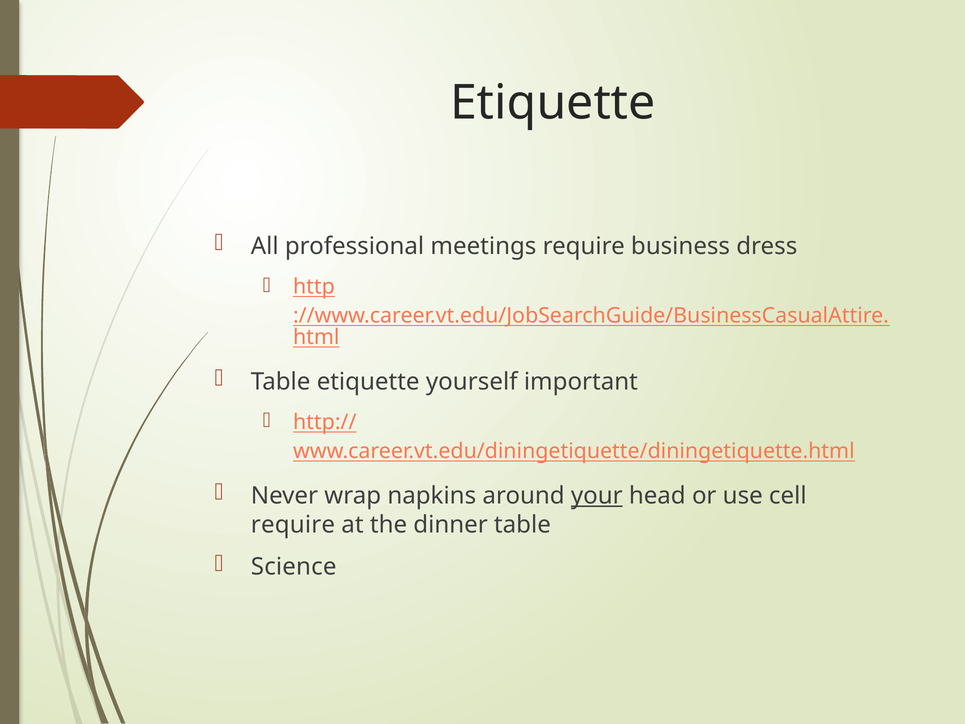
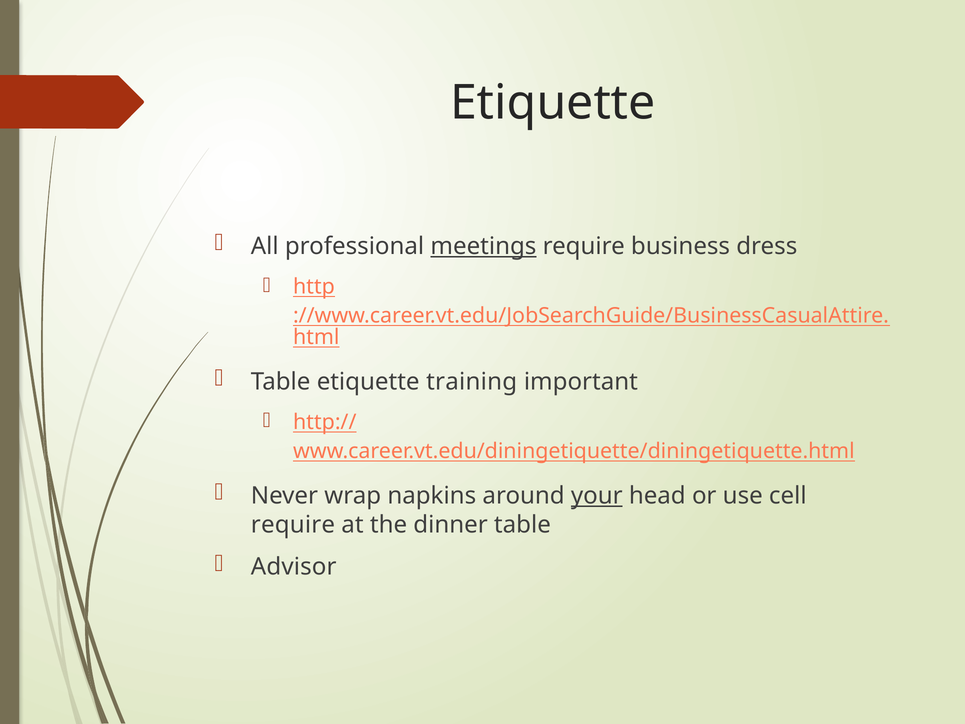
meetings underline: none -> present
yourself: yourself -> training
Science: Science -> Advisor
